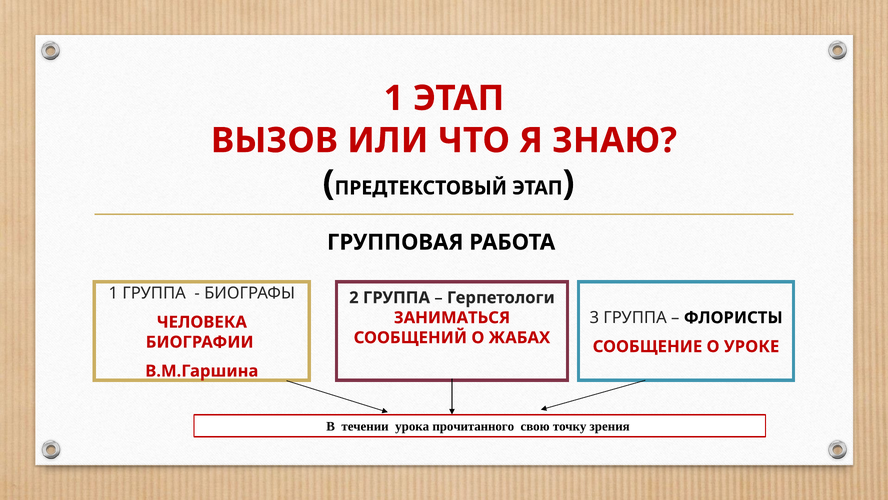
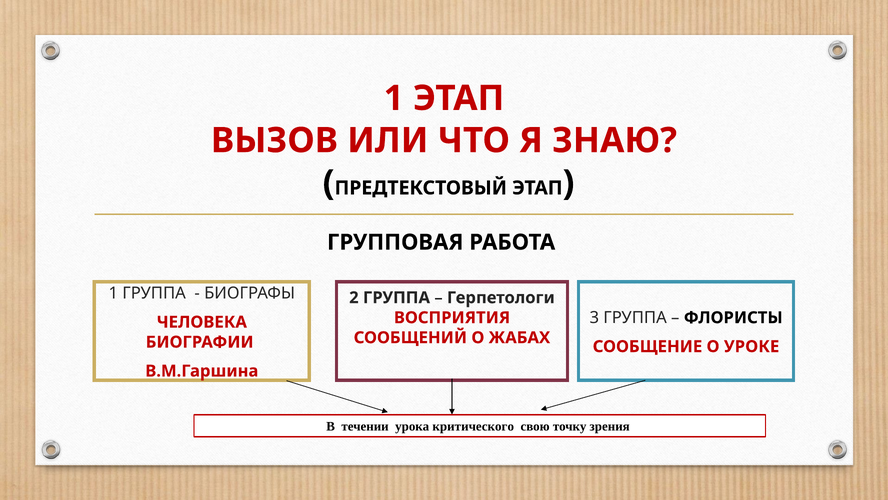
ЗАНИМАТЬСЯ: ЗАНИМАТЬСЯ -> ВОСПРИЯТИЯ
прочитанного: прочитанного -> критического
